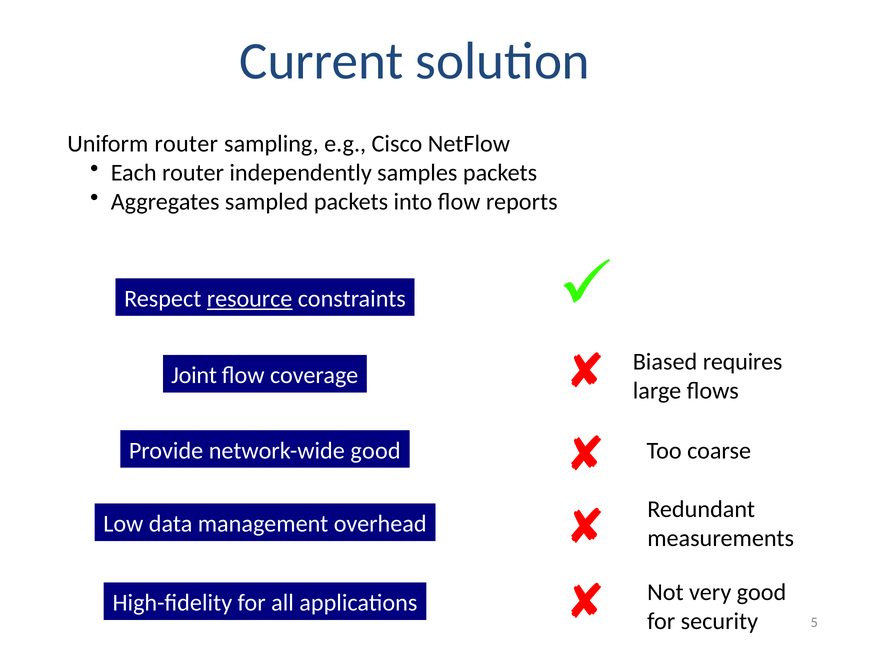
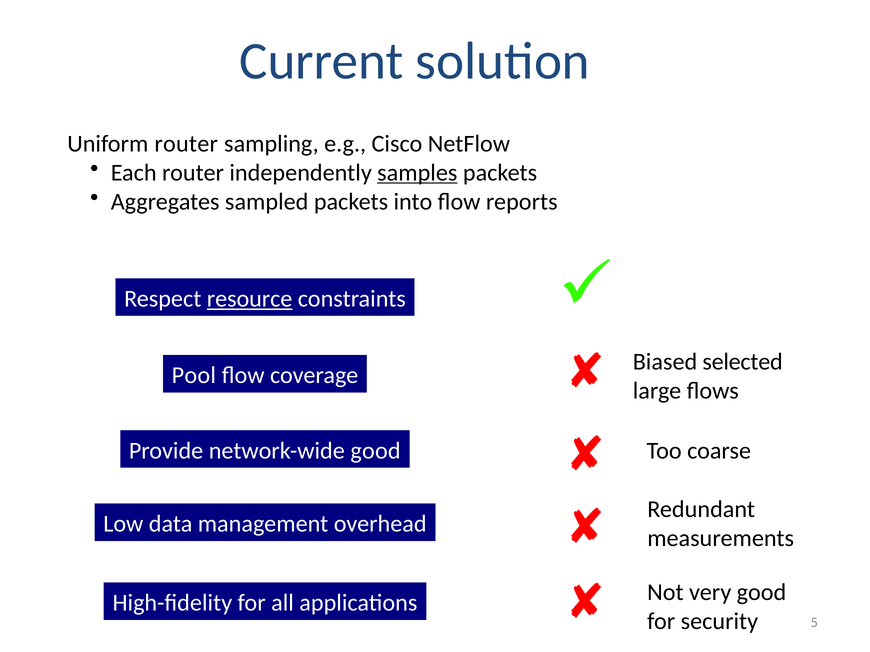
samples underline: none -> present
requires: requires -> selected
Joint: Joint -> Pool
